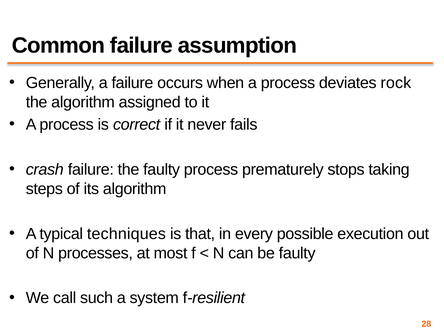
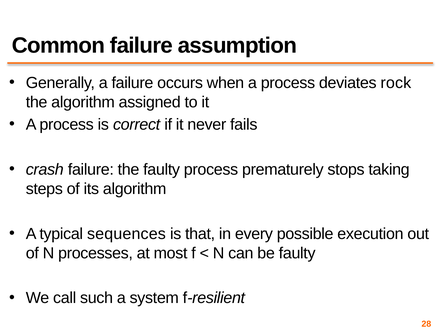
techniques: techniques -> sequences
